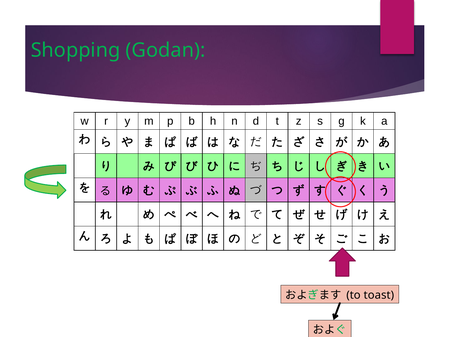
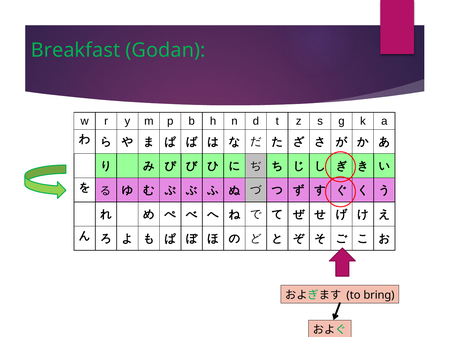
Shopping: Shopping -> Breakfast
toast: toast -> bring
